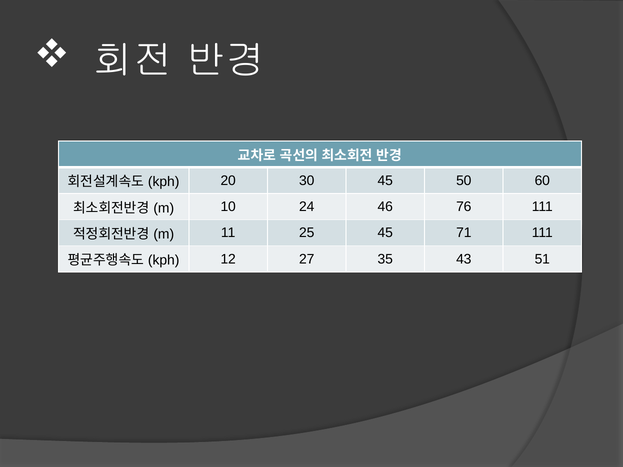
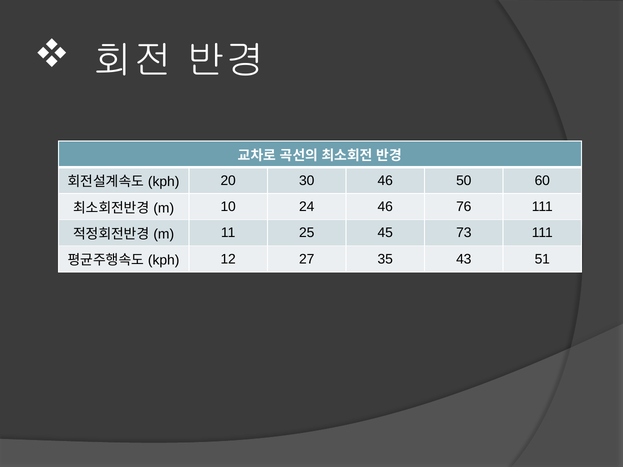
30 45: 45 -> 46
71: 71 -> 73
